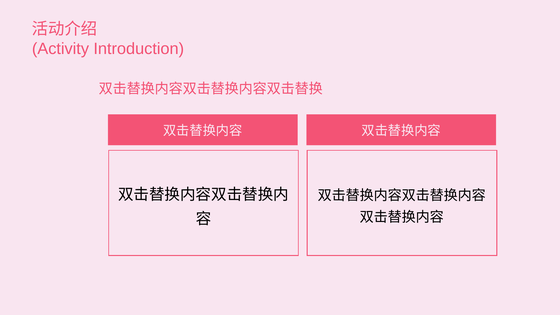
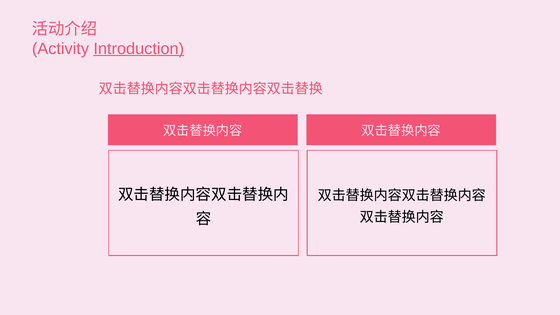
Introduction underline: none -> present
